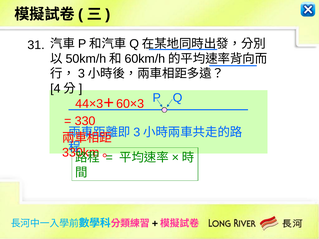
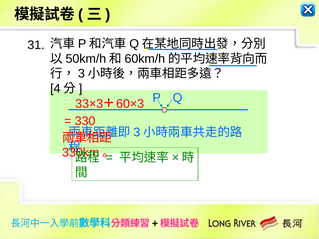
44×3: 44×3 -> 33×3
